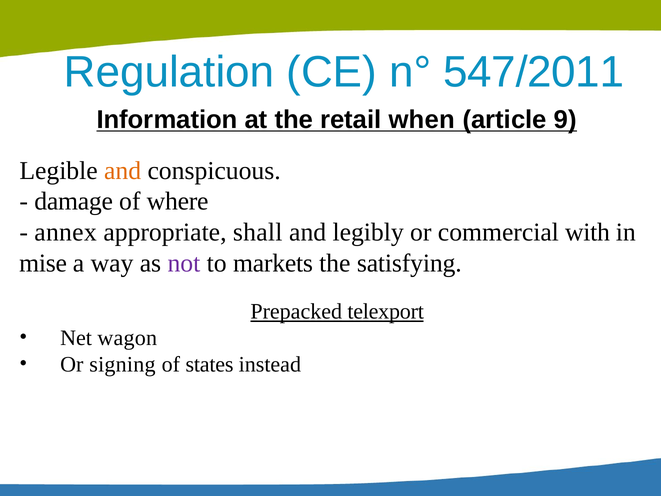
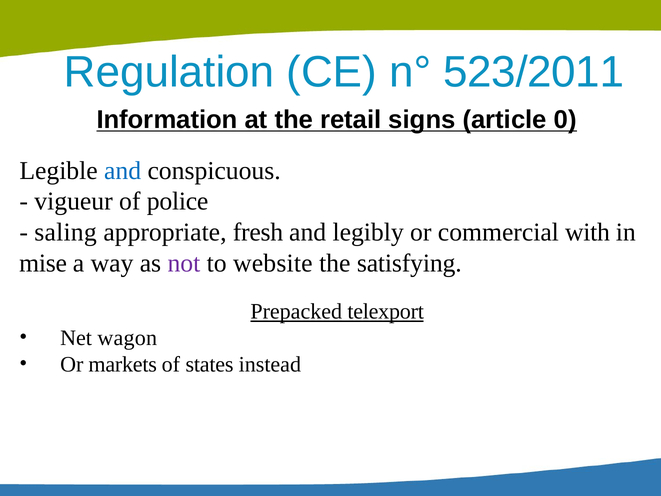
547/2011: 547/2011 -> 523/2011
when: when -> signs
9: 9 -> 0
and at (123, 170) colour: orange -> blue
damage: damage -> vigueur
where: where -> police
annex: annex -> saling
shall: shall -> fresh
markets: markets -> website
signing: signing -> markets
